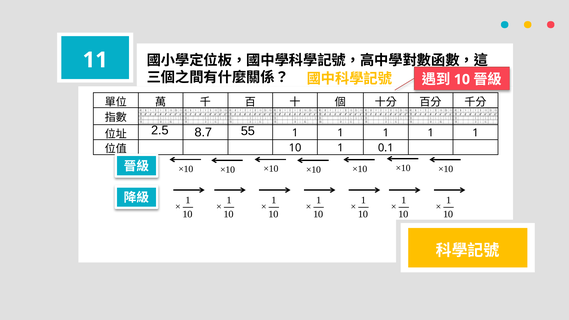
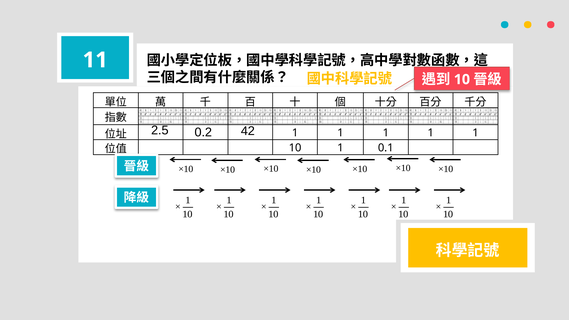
55: 55 -> 42
8.7: 8.7 -> 0.2
